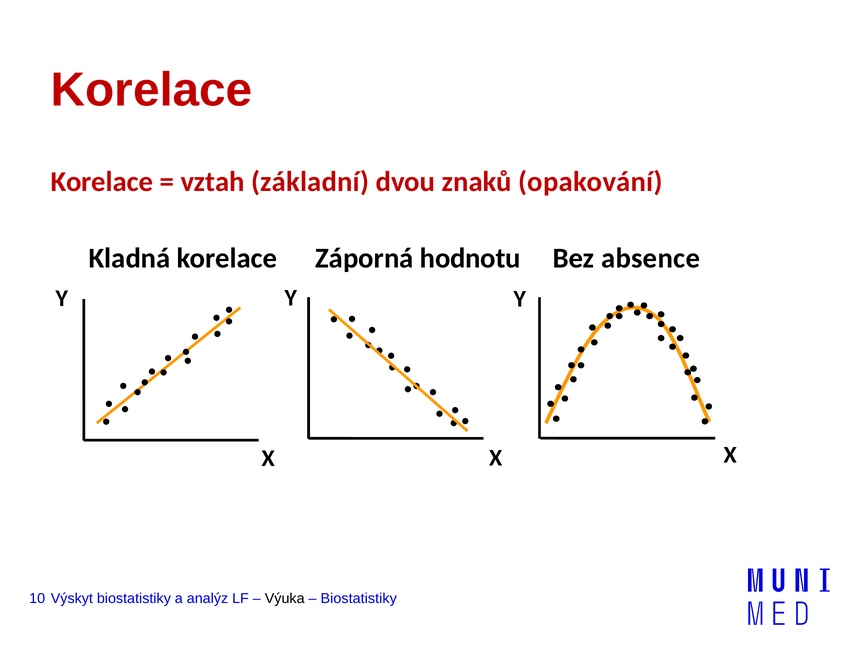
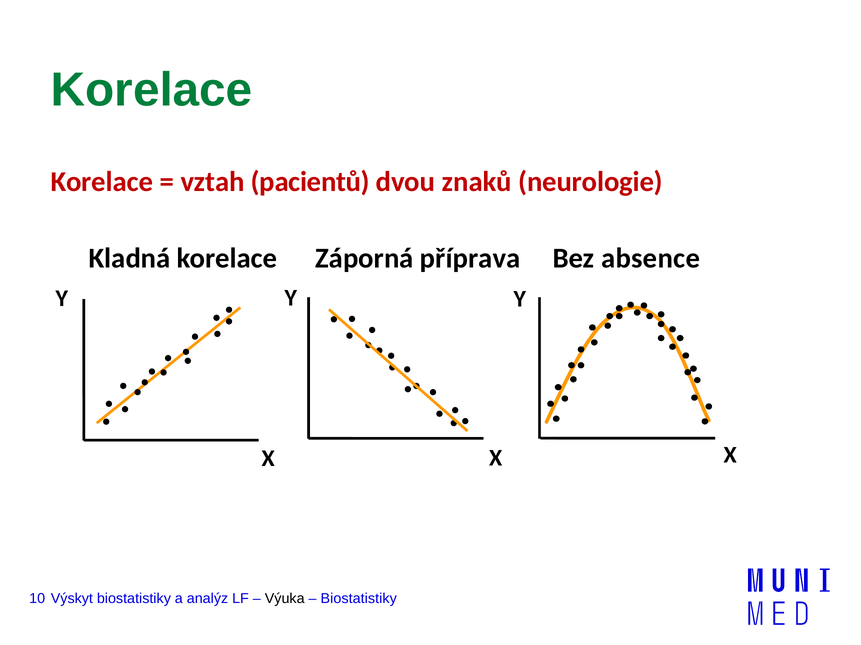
Korelace at (152, 90) colour: red -> green
základní: základní -> pacientů
opakování: opakování -> neurologie
hodnotu: hodnotu -> příprava
